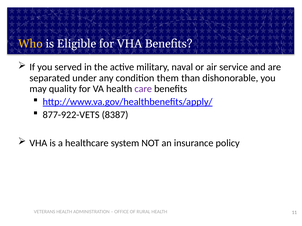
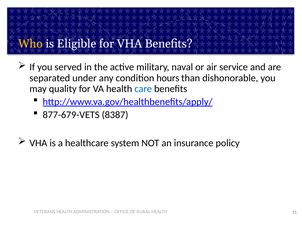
them: them -> hours
care colour: purple -> blue
877-922-VETS: 877-922-VETS -> 877-679-VETS
